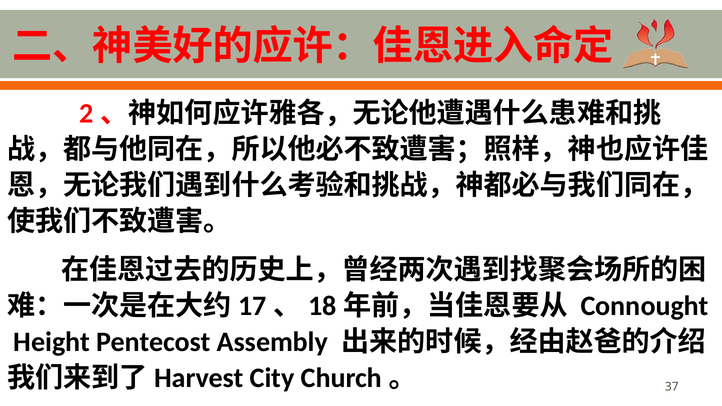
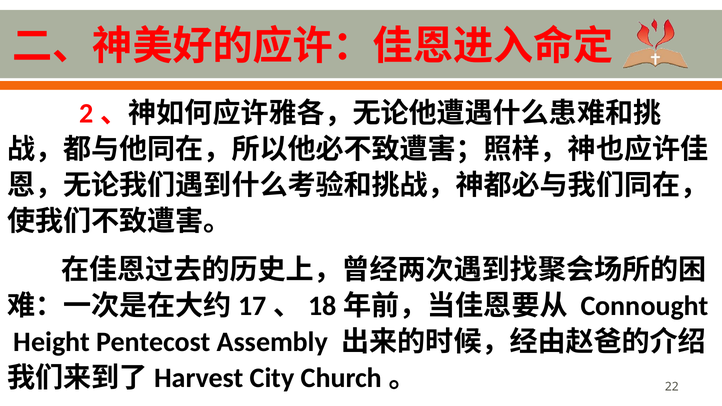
37: 37 -> 22
